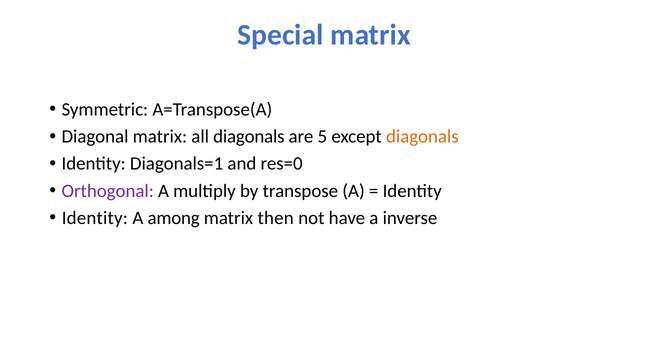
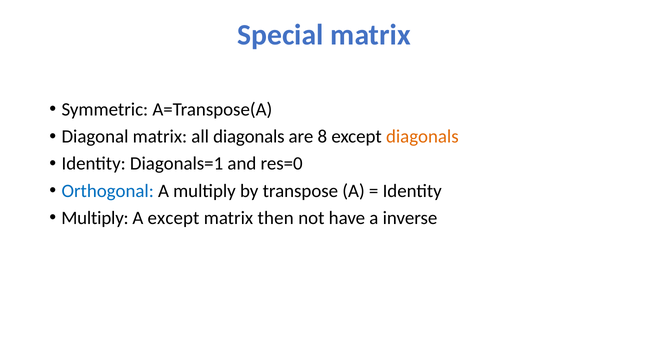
5: 5 -> 8
Orthogonal colour: purple -> blue
Identity at (95, 218): Identity -> Multiply
A among: among -> except
